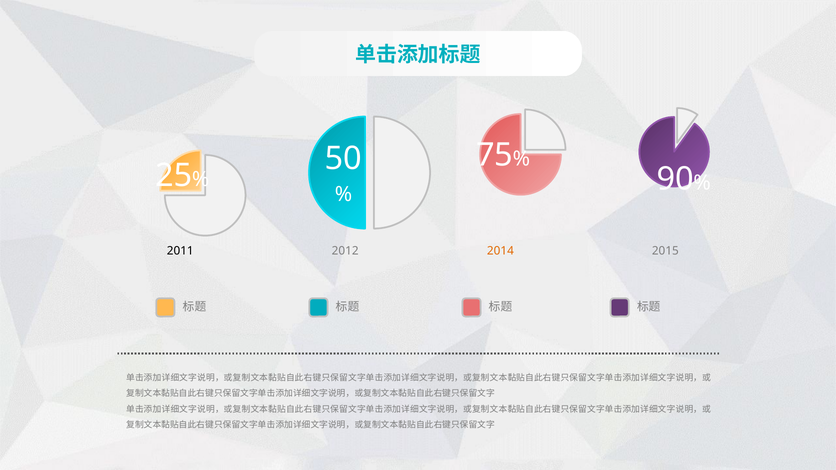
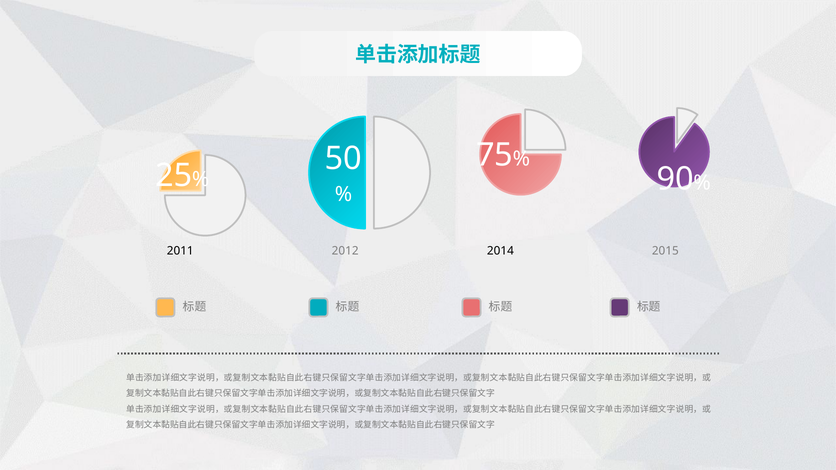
2014 colour: orange -> black
